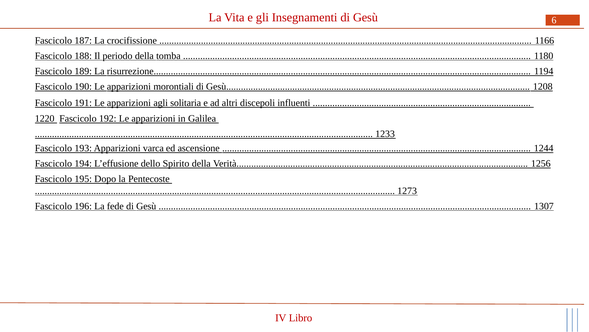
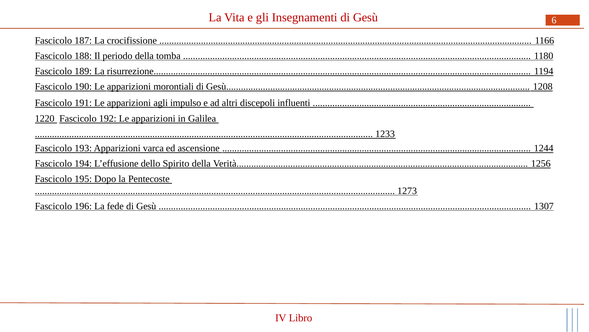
solitaria: solitaria -> impulso
